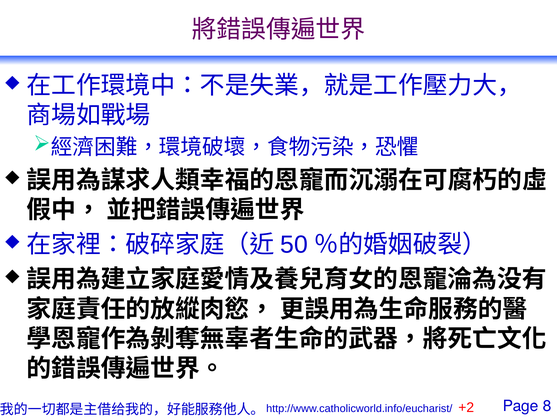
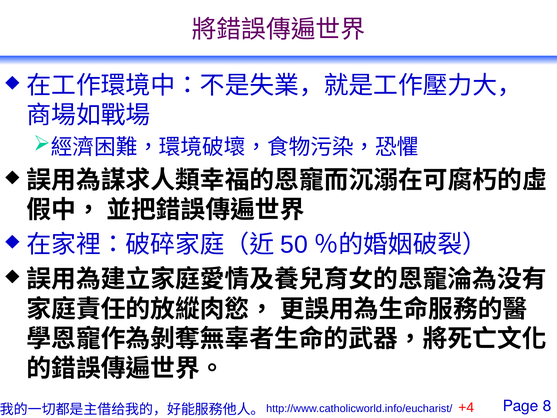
+2: +2 -> +4
